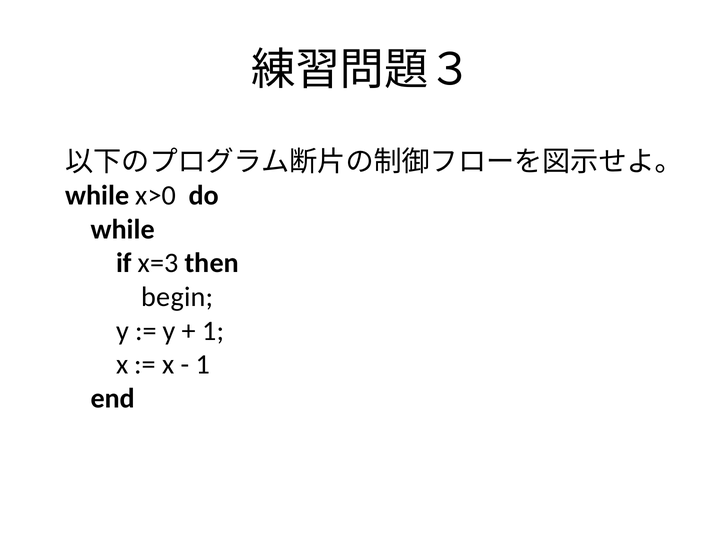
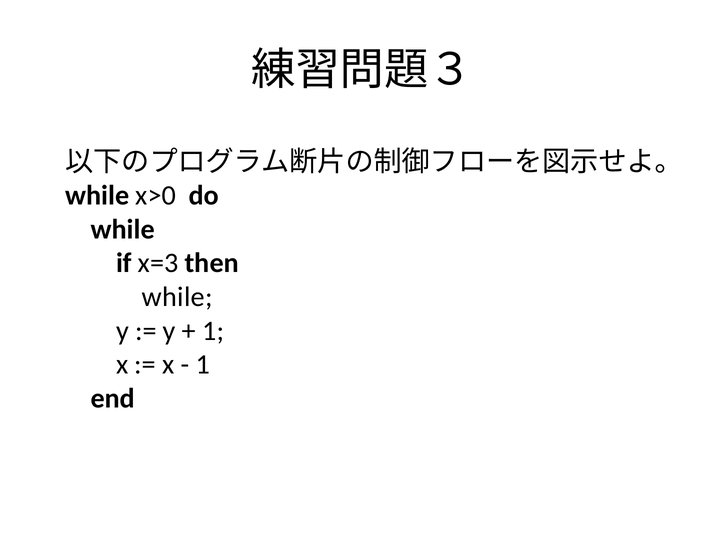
begin at (177, 297): begin -> while
